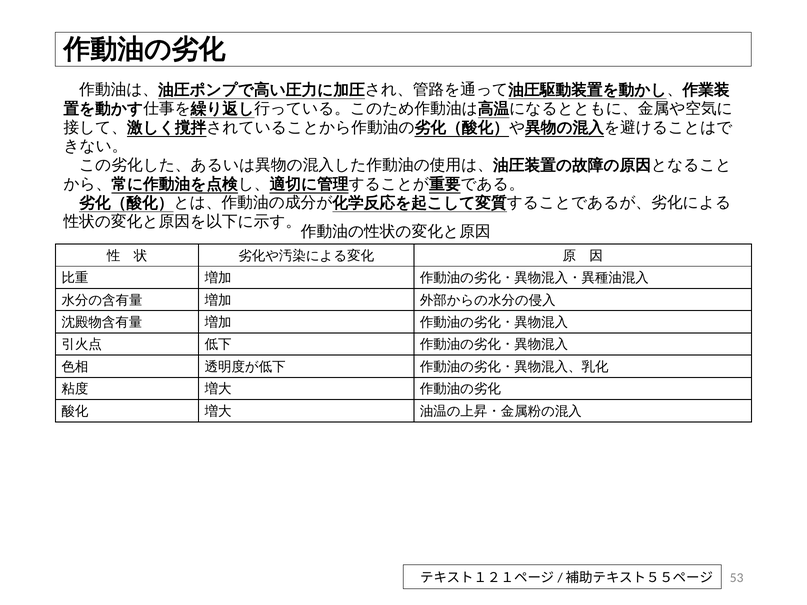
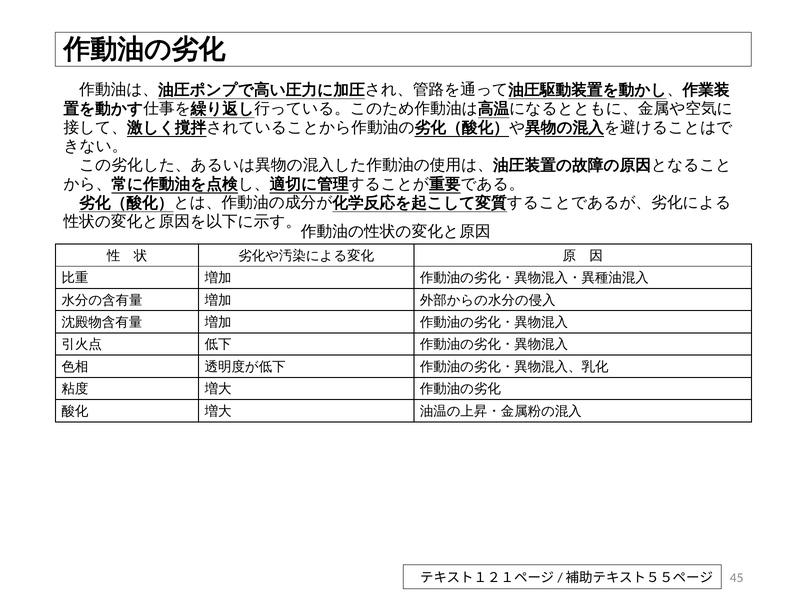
53: 53 -> 45
